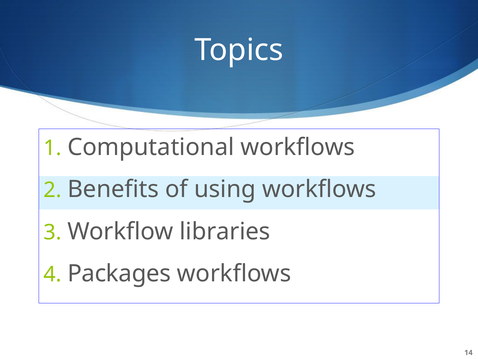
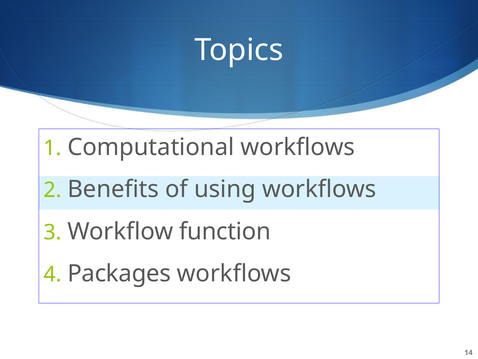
libraries: libraries -> function
